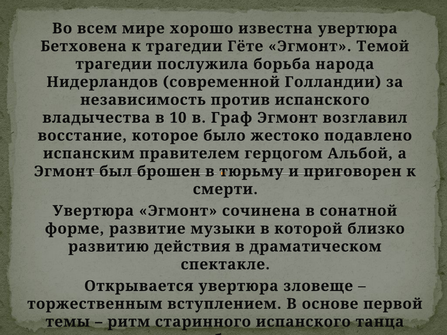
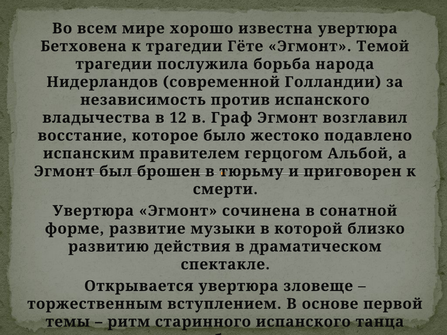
10: 10 -> 12
